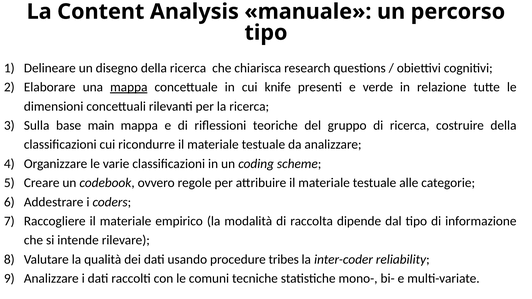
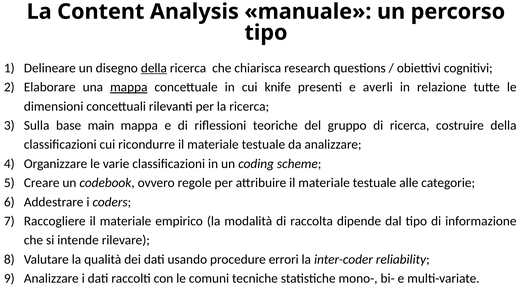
della at (154, 68) underline: none -> present
verde: verde -> averli
tribes: tribes -> errori
